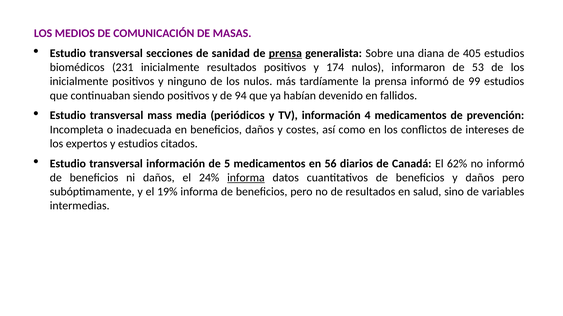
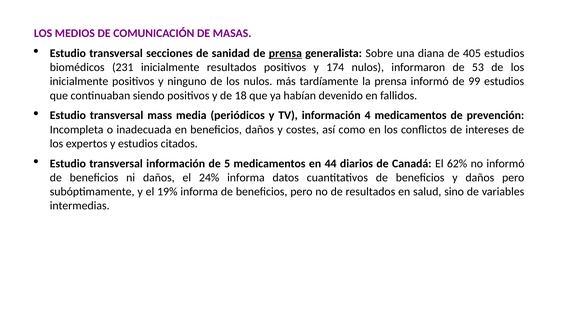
94: 94 -> 18
56: 56 -> 44
informa at (246, 178) underline: present -> none
